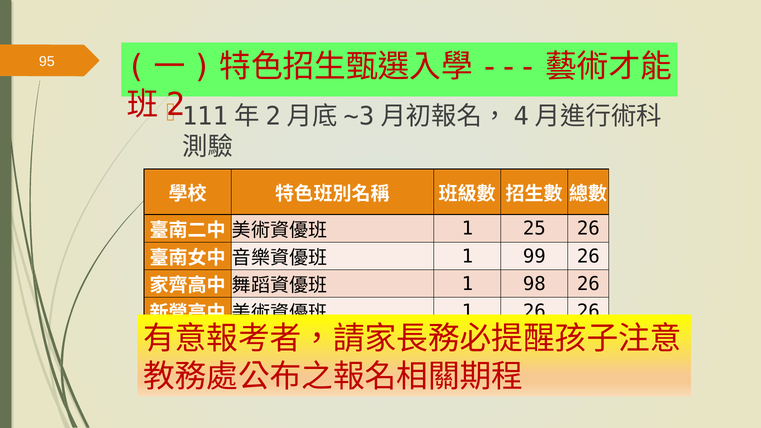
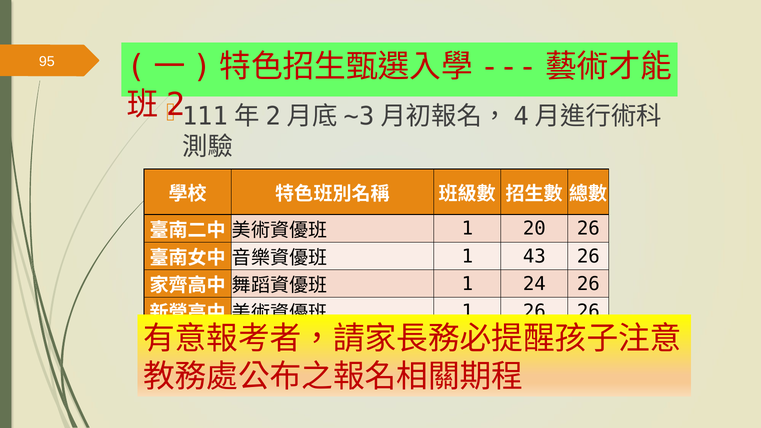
25: 25 -> 20
99: 99 -> 43
98: 98 -> 24
